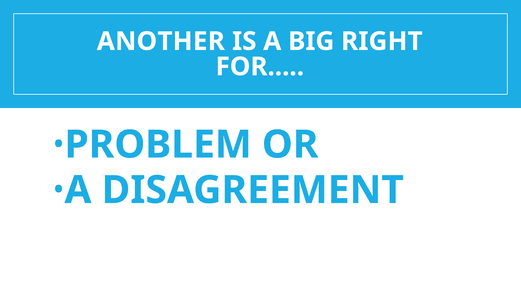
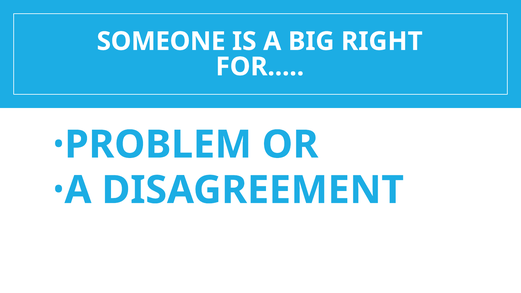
ANOTHER: ANOTHER -> SOMEONE
